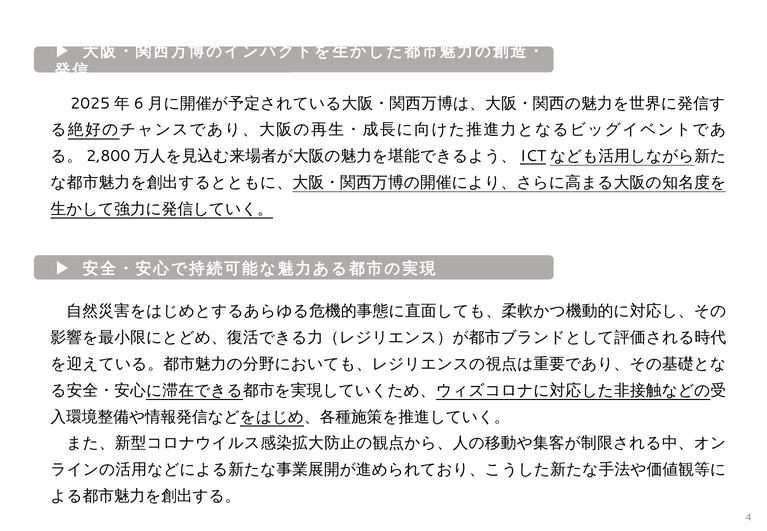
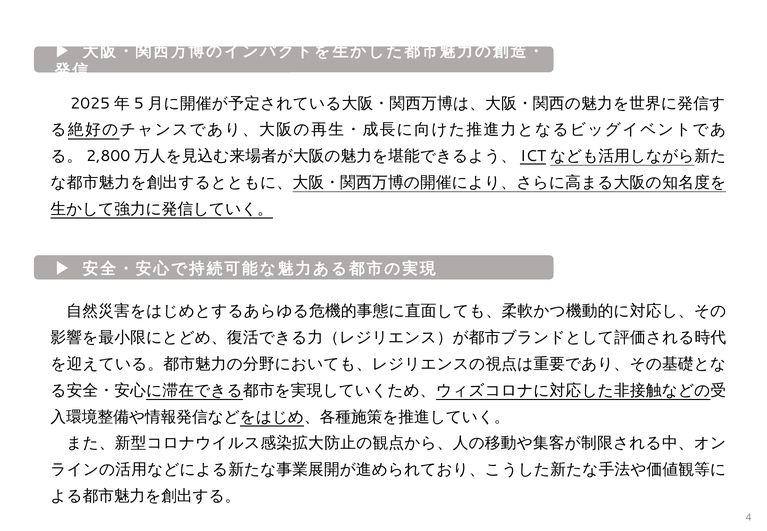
6: 6 -> 5
